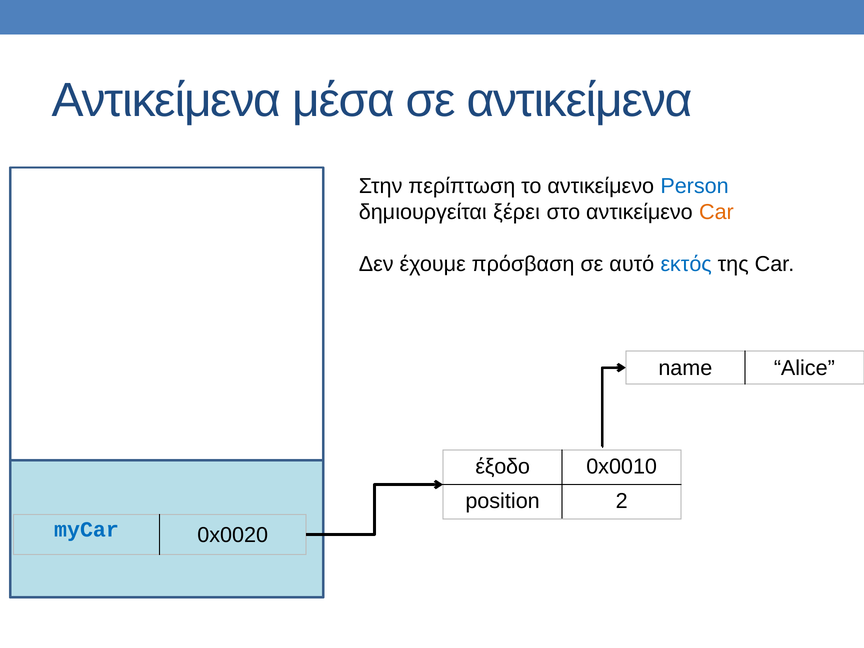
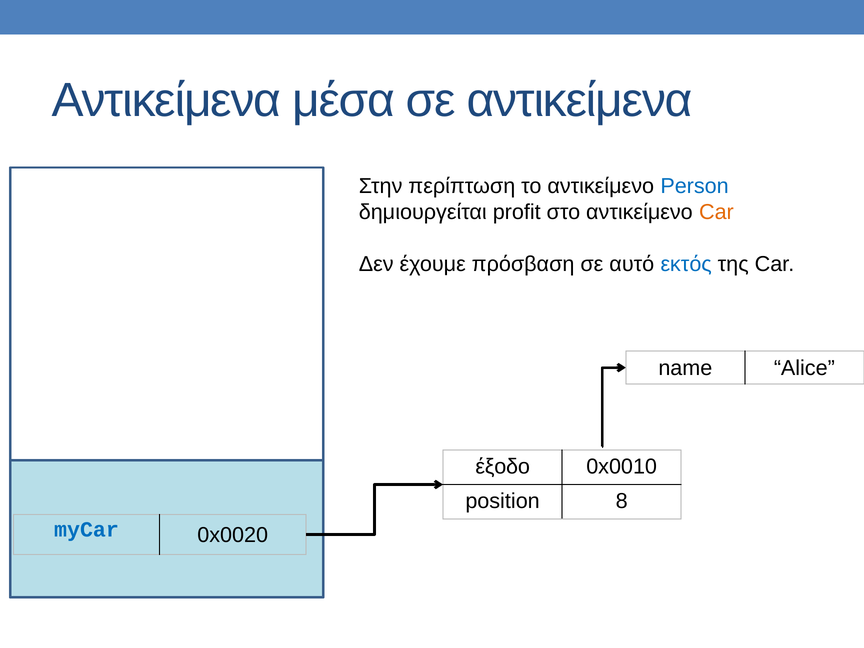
ξέρει: ξέρει -> profit
2: 2 -> 8
